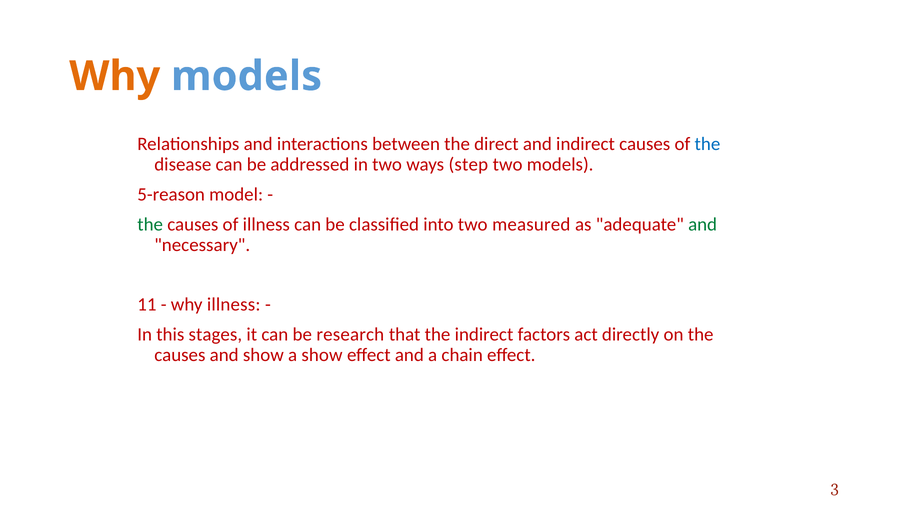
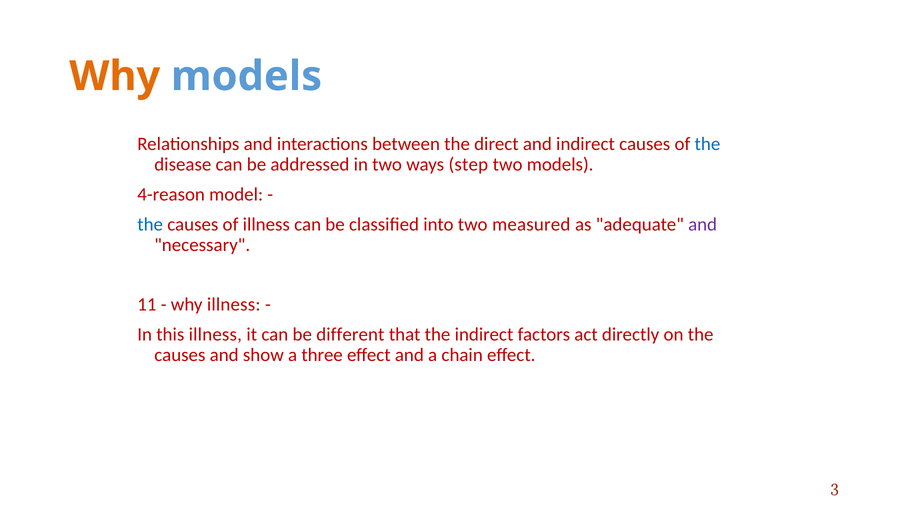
5-reason: 5-reason -> 4-reason
the at (150, 224) colour: green -> blue
and at (703, 224) colour: green -> purple
this stages: stages -> illness
research: research -> different
a show: show -> three
